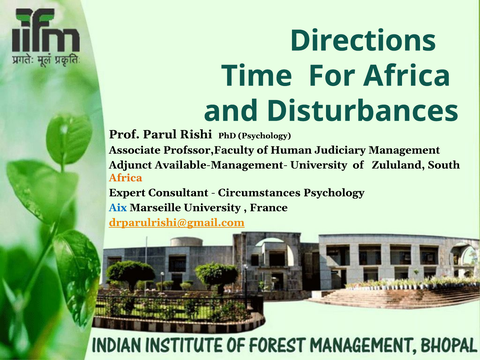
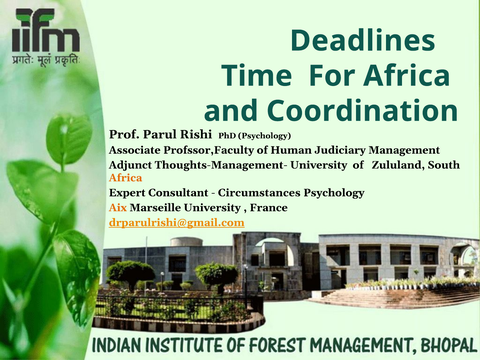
Directions: Directions -> Deadlines
Disturbances: Disturbances -> Coordination
Available-Management-: Available-Management- -> Thoughts-Management-
Aix colour: blue -> orange
